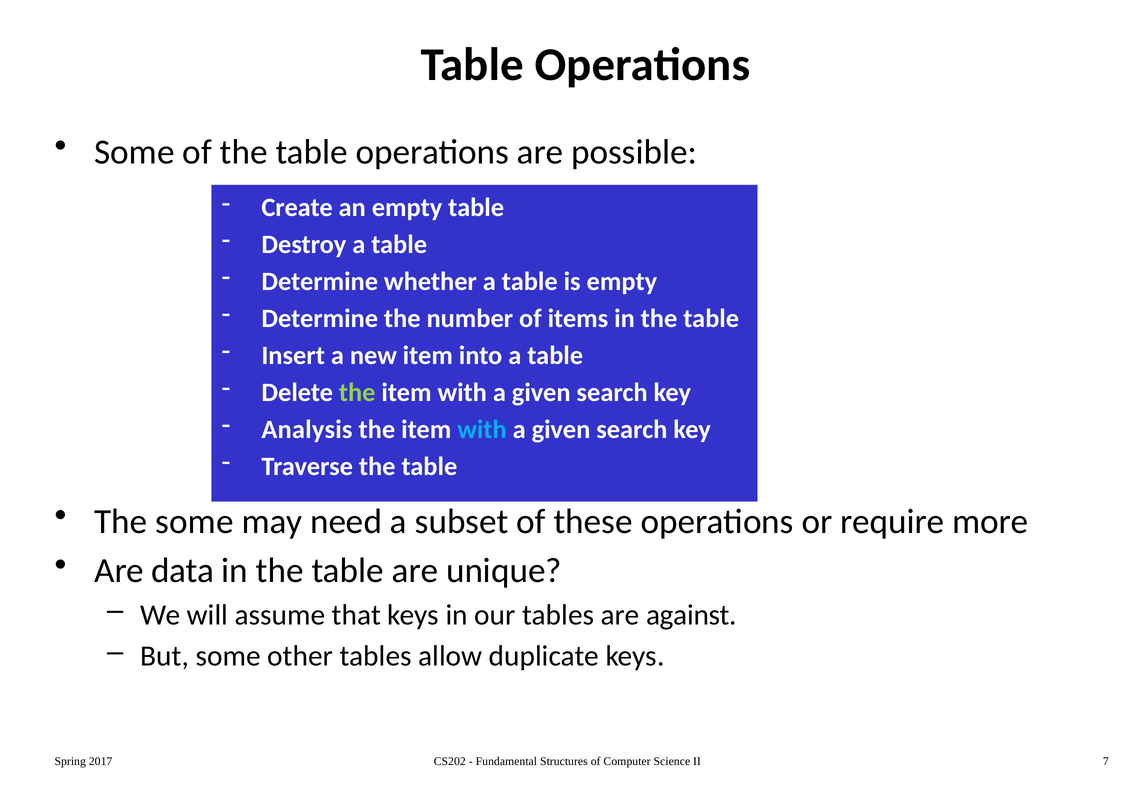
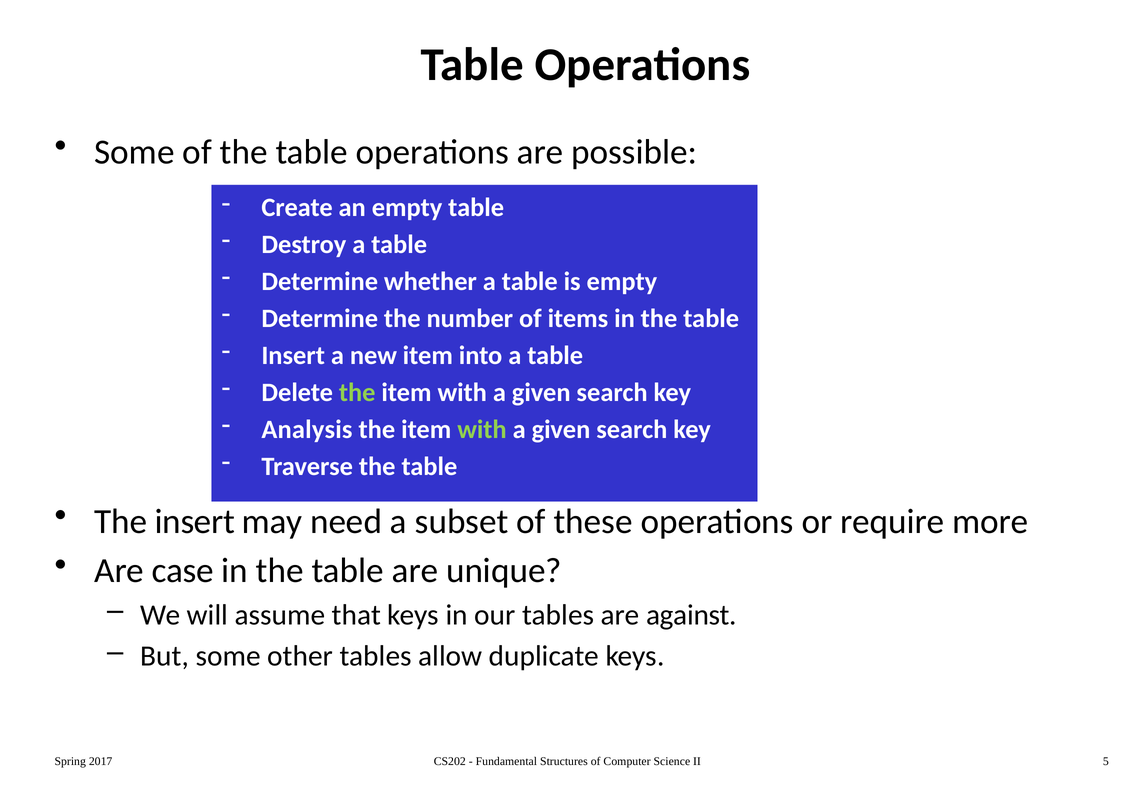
with at (482, 430) colour: light blue -> light green
The some: some -> insert
data: data -> case
7: 7 -> 5
